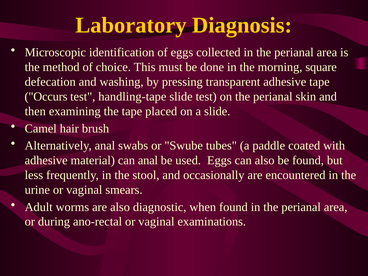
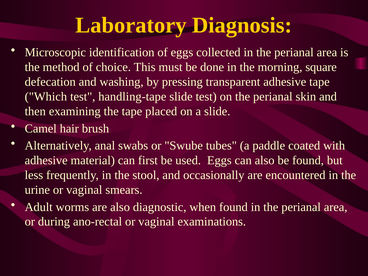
Occurs: Occurs -> Which
can anal: anal -> first
